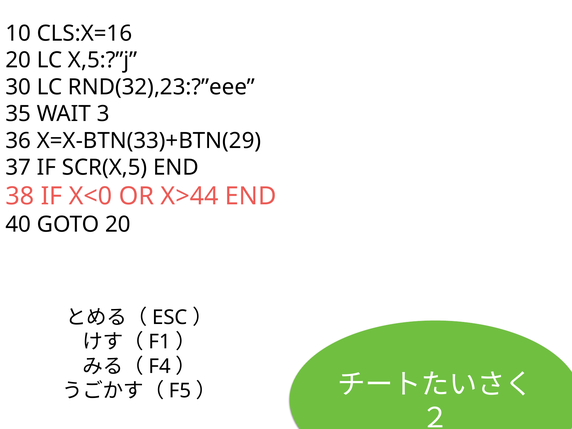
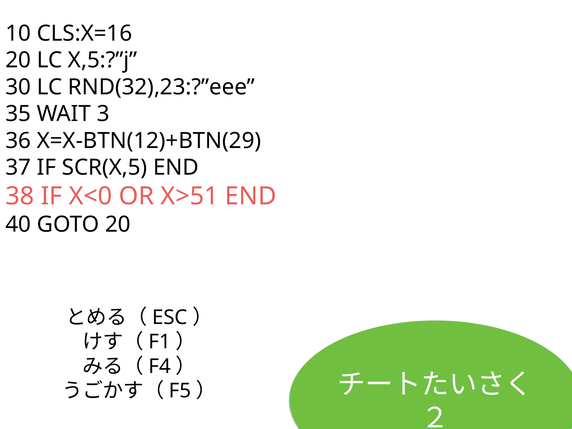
X=X-BTN(33)+BTN(29: X=X-BTN(33)+BTN(29 -> X=X-BTN(12)+BTN(29
X>44: X>44 -> X>51
